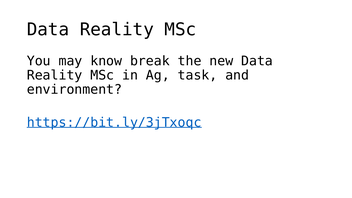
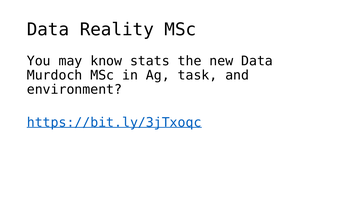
break: break -> stats
Reality at (55, 75): Reality -> Murdoch
